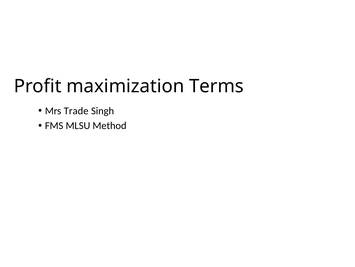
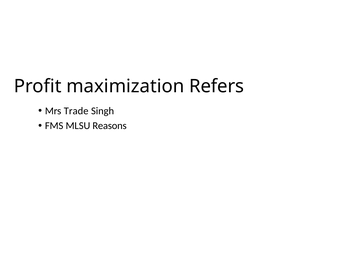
Terms: Terms -> Refers
Method: Method -> Reasons
